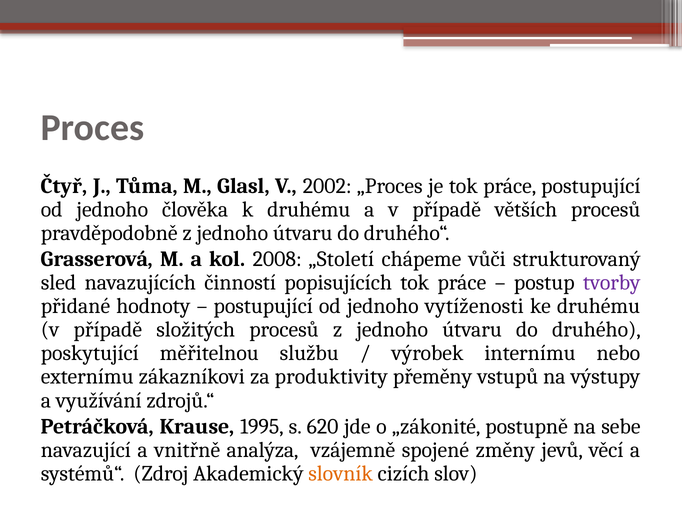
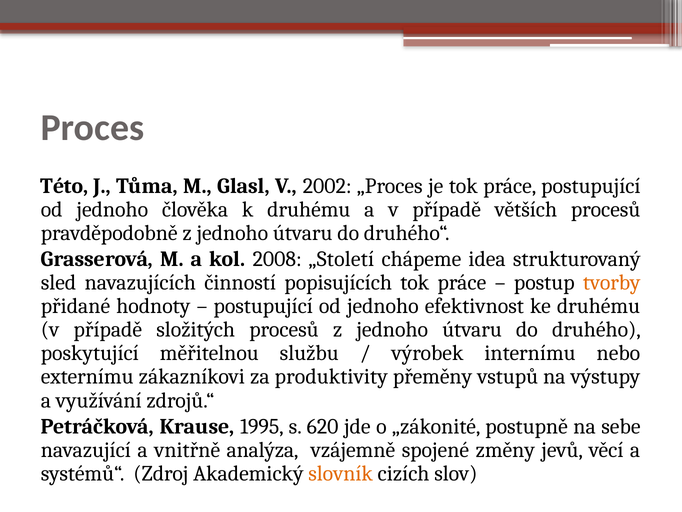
Čtyř: Čtyř -> Této
vůči: vůči -> idea
tvorby colour: purple -> orange
vytíženosti: vytíženosti -> efektivnost
